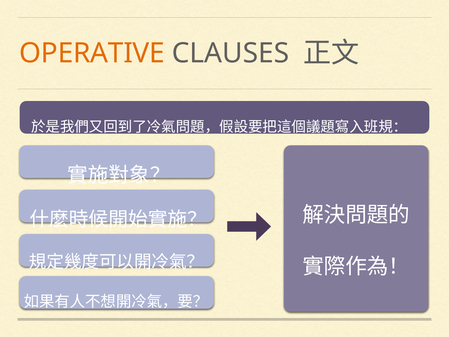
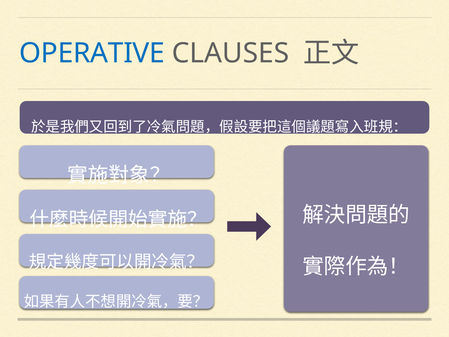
OPERATIVE colour: orange -> blue
